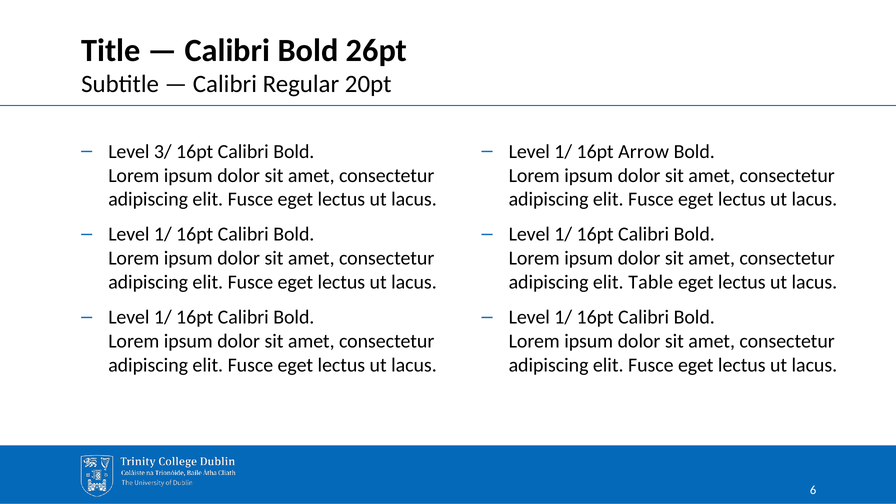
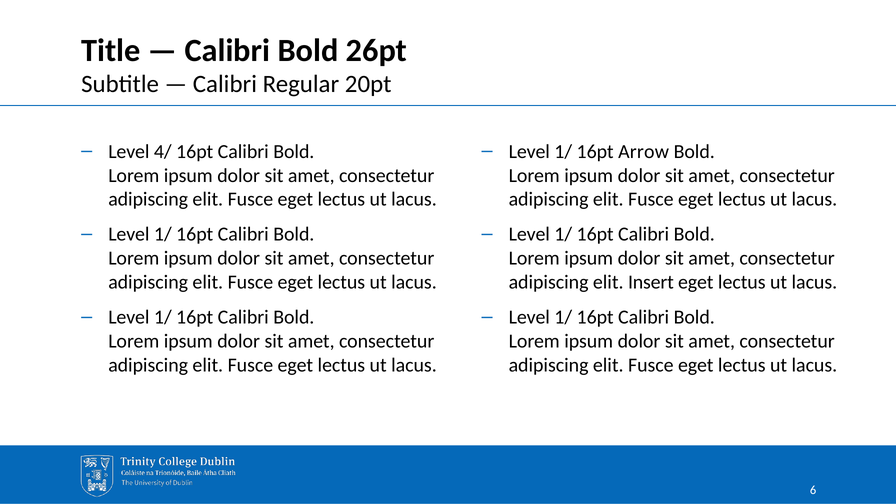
3/: 3/ -> 4/
Table: Table -> Insert
